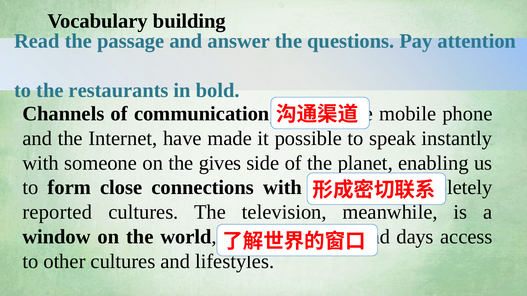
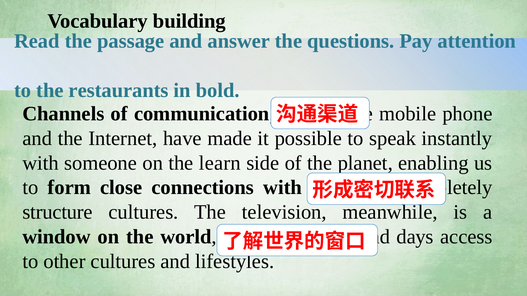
gives: gives -> learn
reported: reported -> structure
